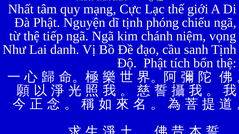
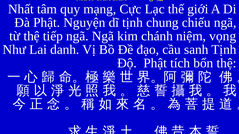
phóng: phóng -> chung
